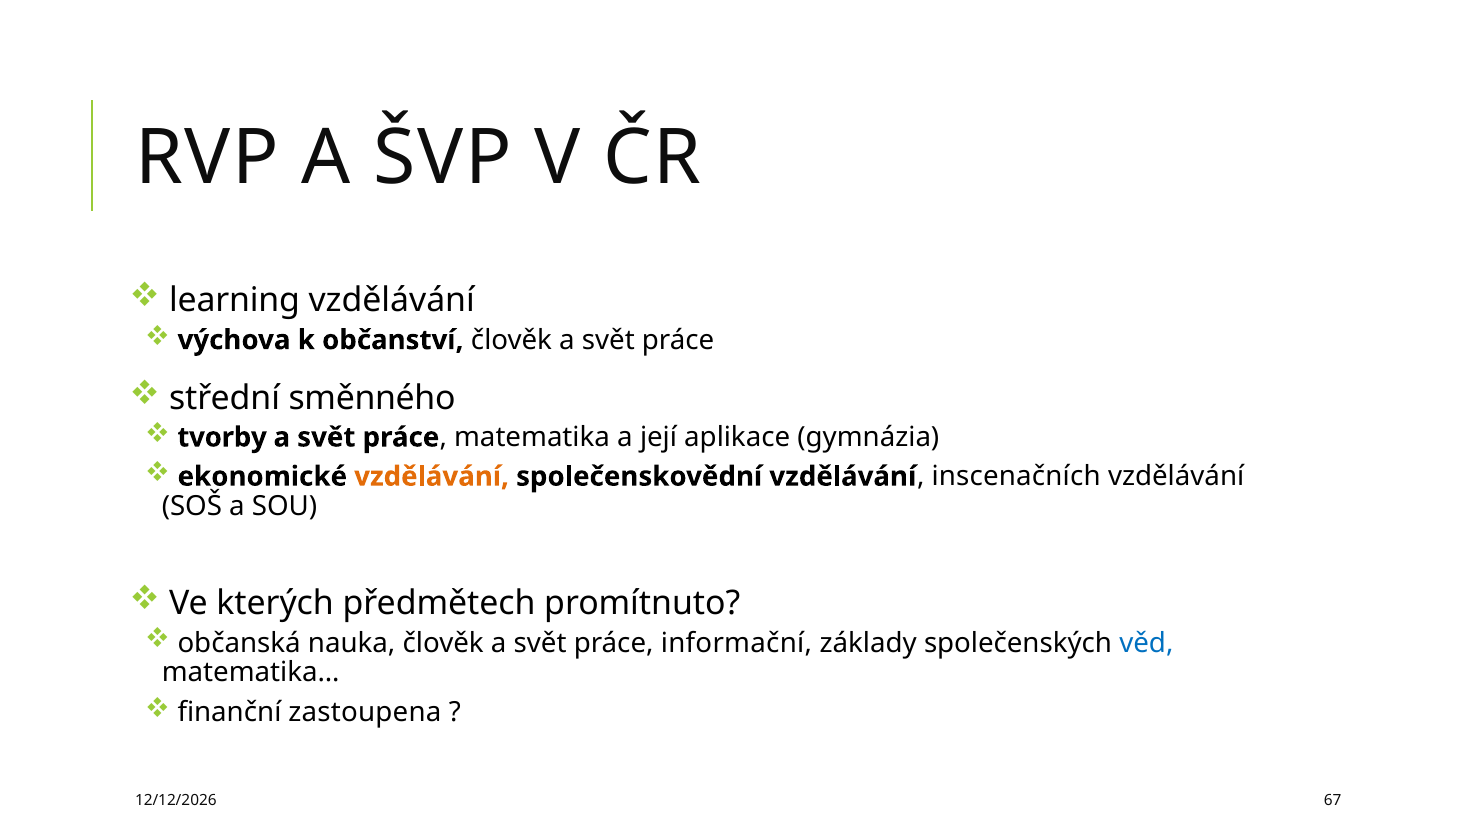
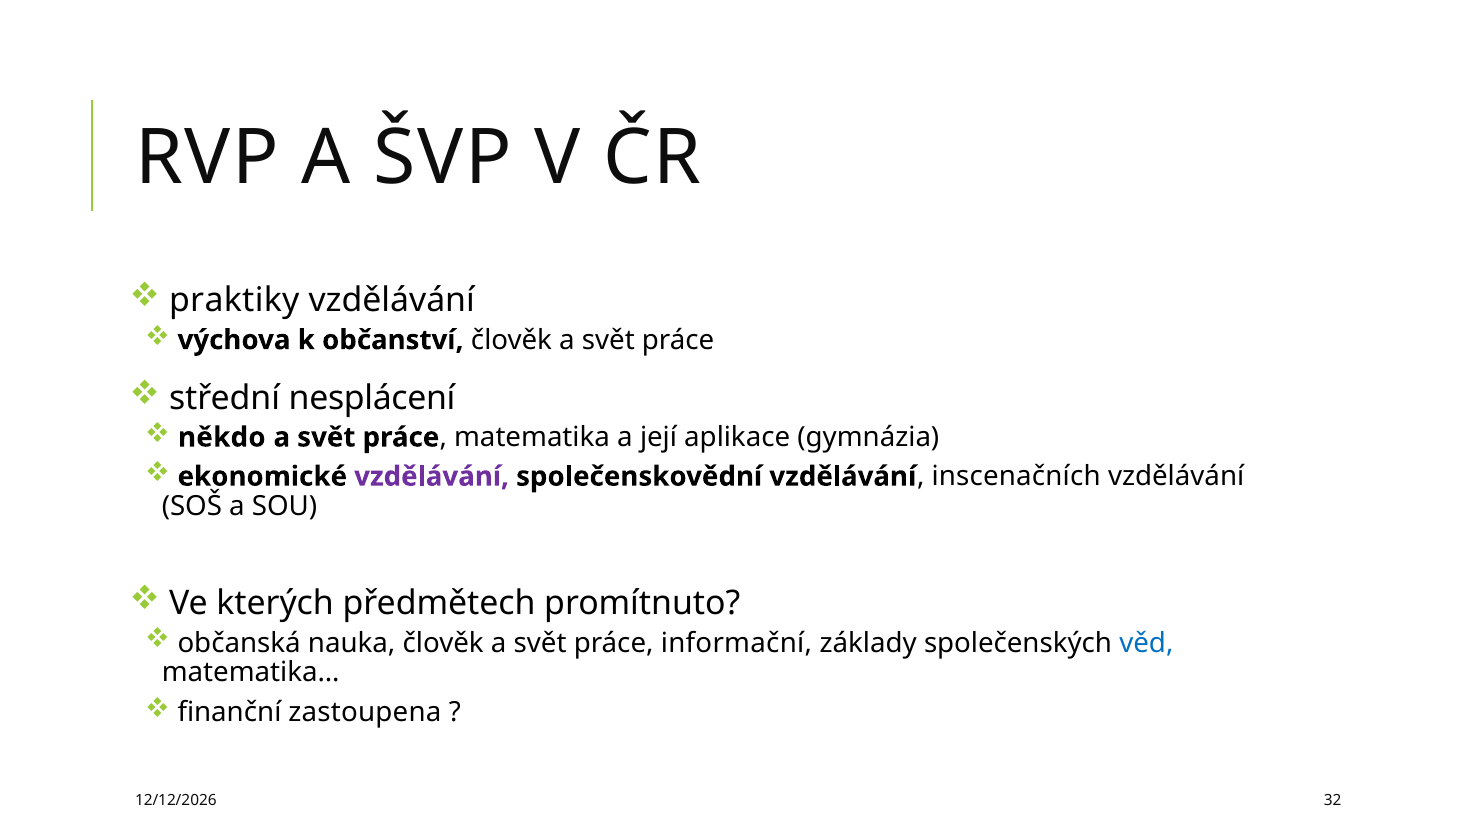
learning: learning -> praktiky
směnného: směnného -> nesplácení
tvorby: tvorby -> někdo
vzdělávání at (432, 476) colour: orange -> purple
67: 67 -> 32
